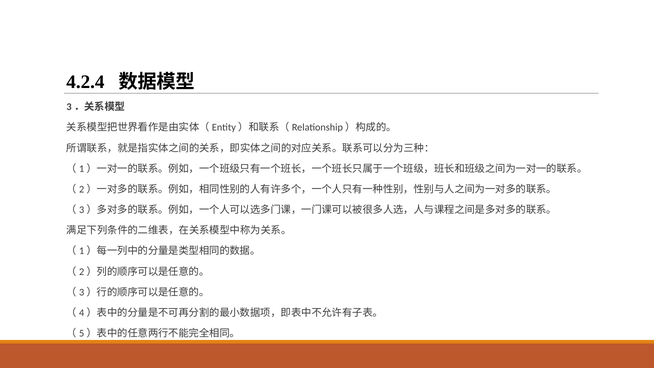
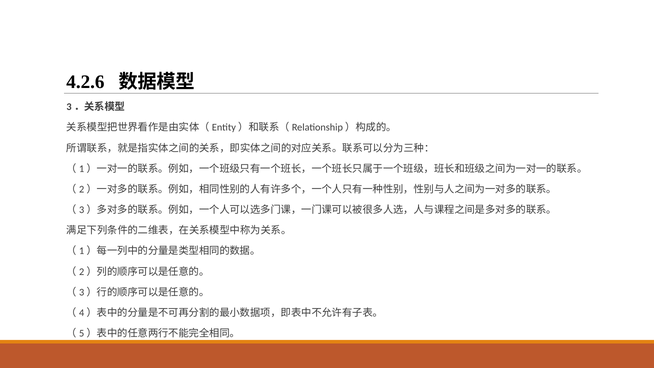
4.2.4: 4.2.4 -> 4.2.6
